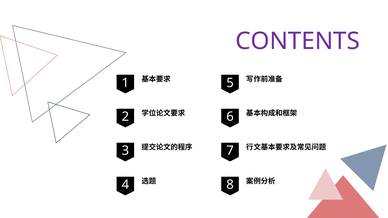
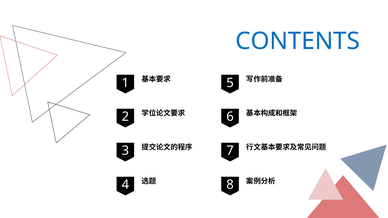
CONTENTS colour: purple -> blue
